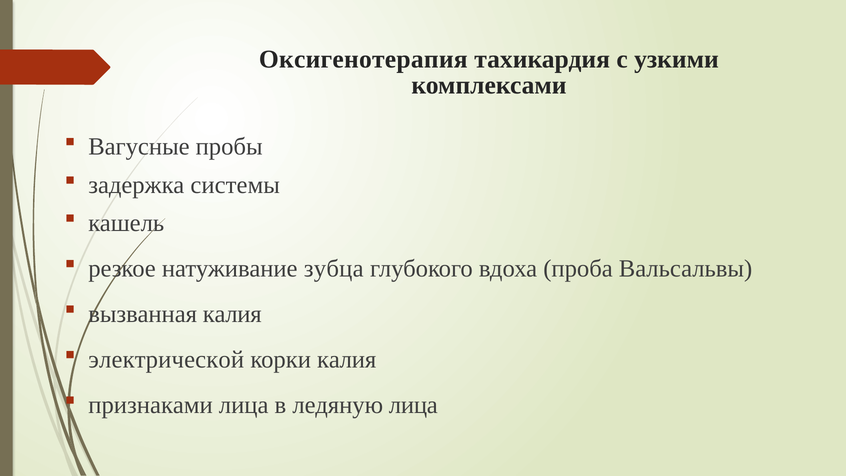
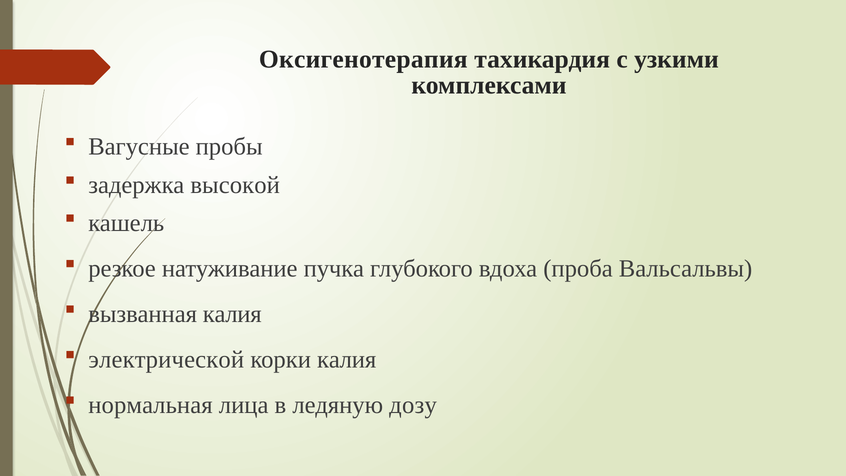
системы: системы -> высокой
зубца: зубца -> пучка
признаками: признаками -> нормальная
ледяную лица: лица -> дозу
